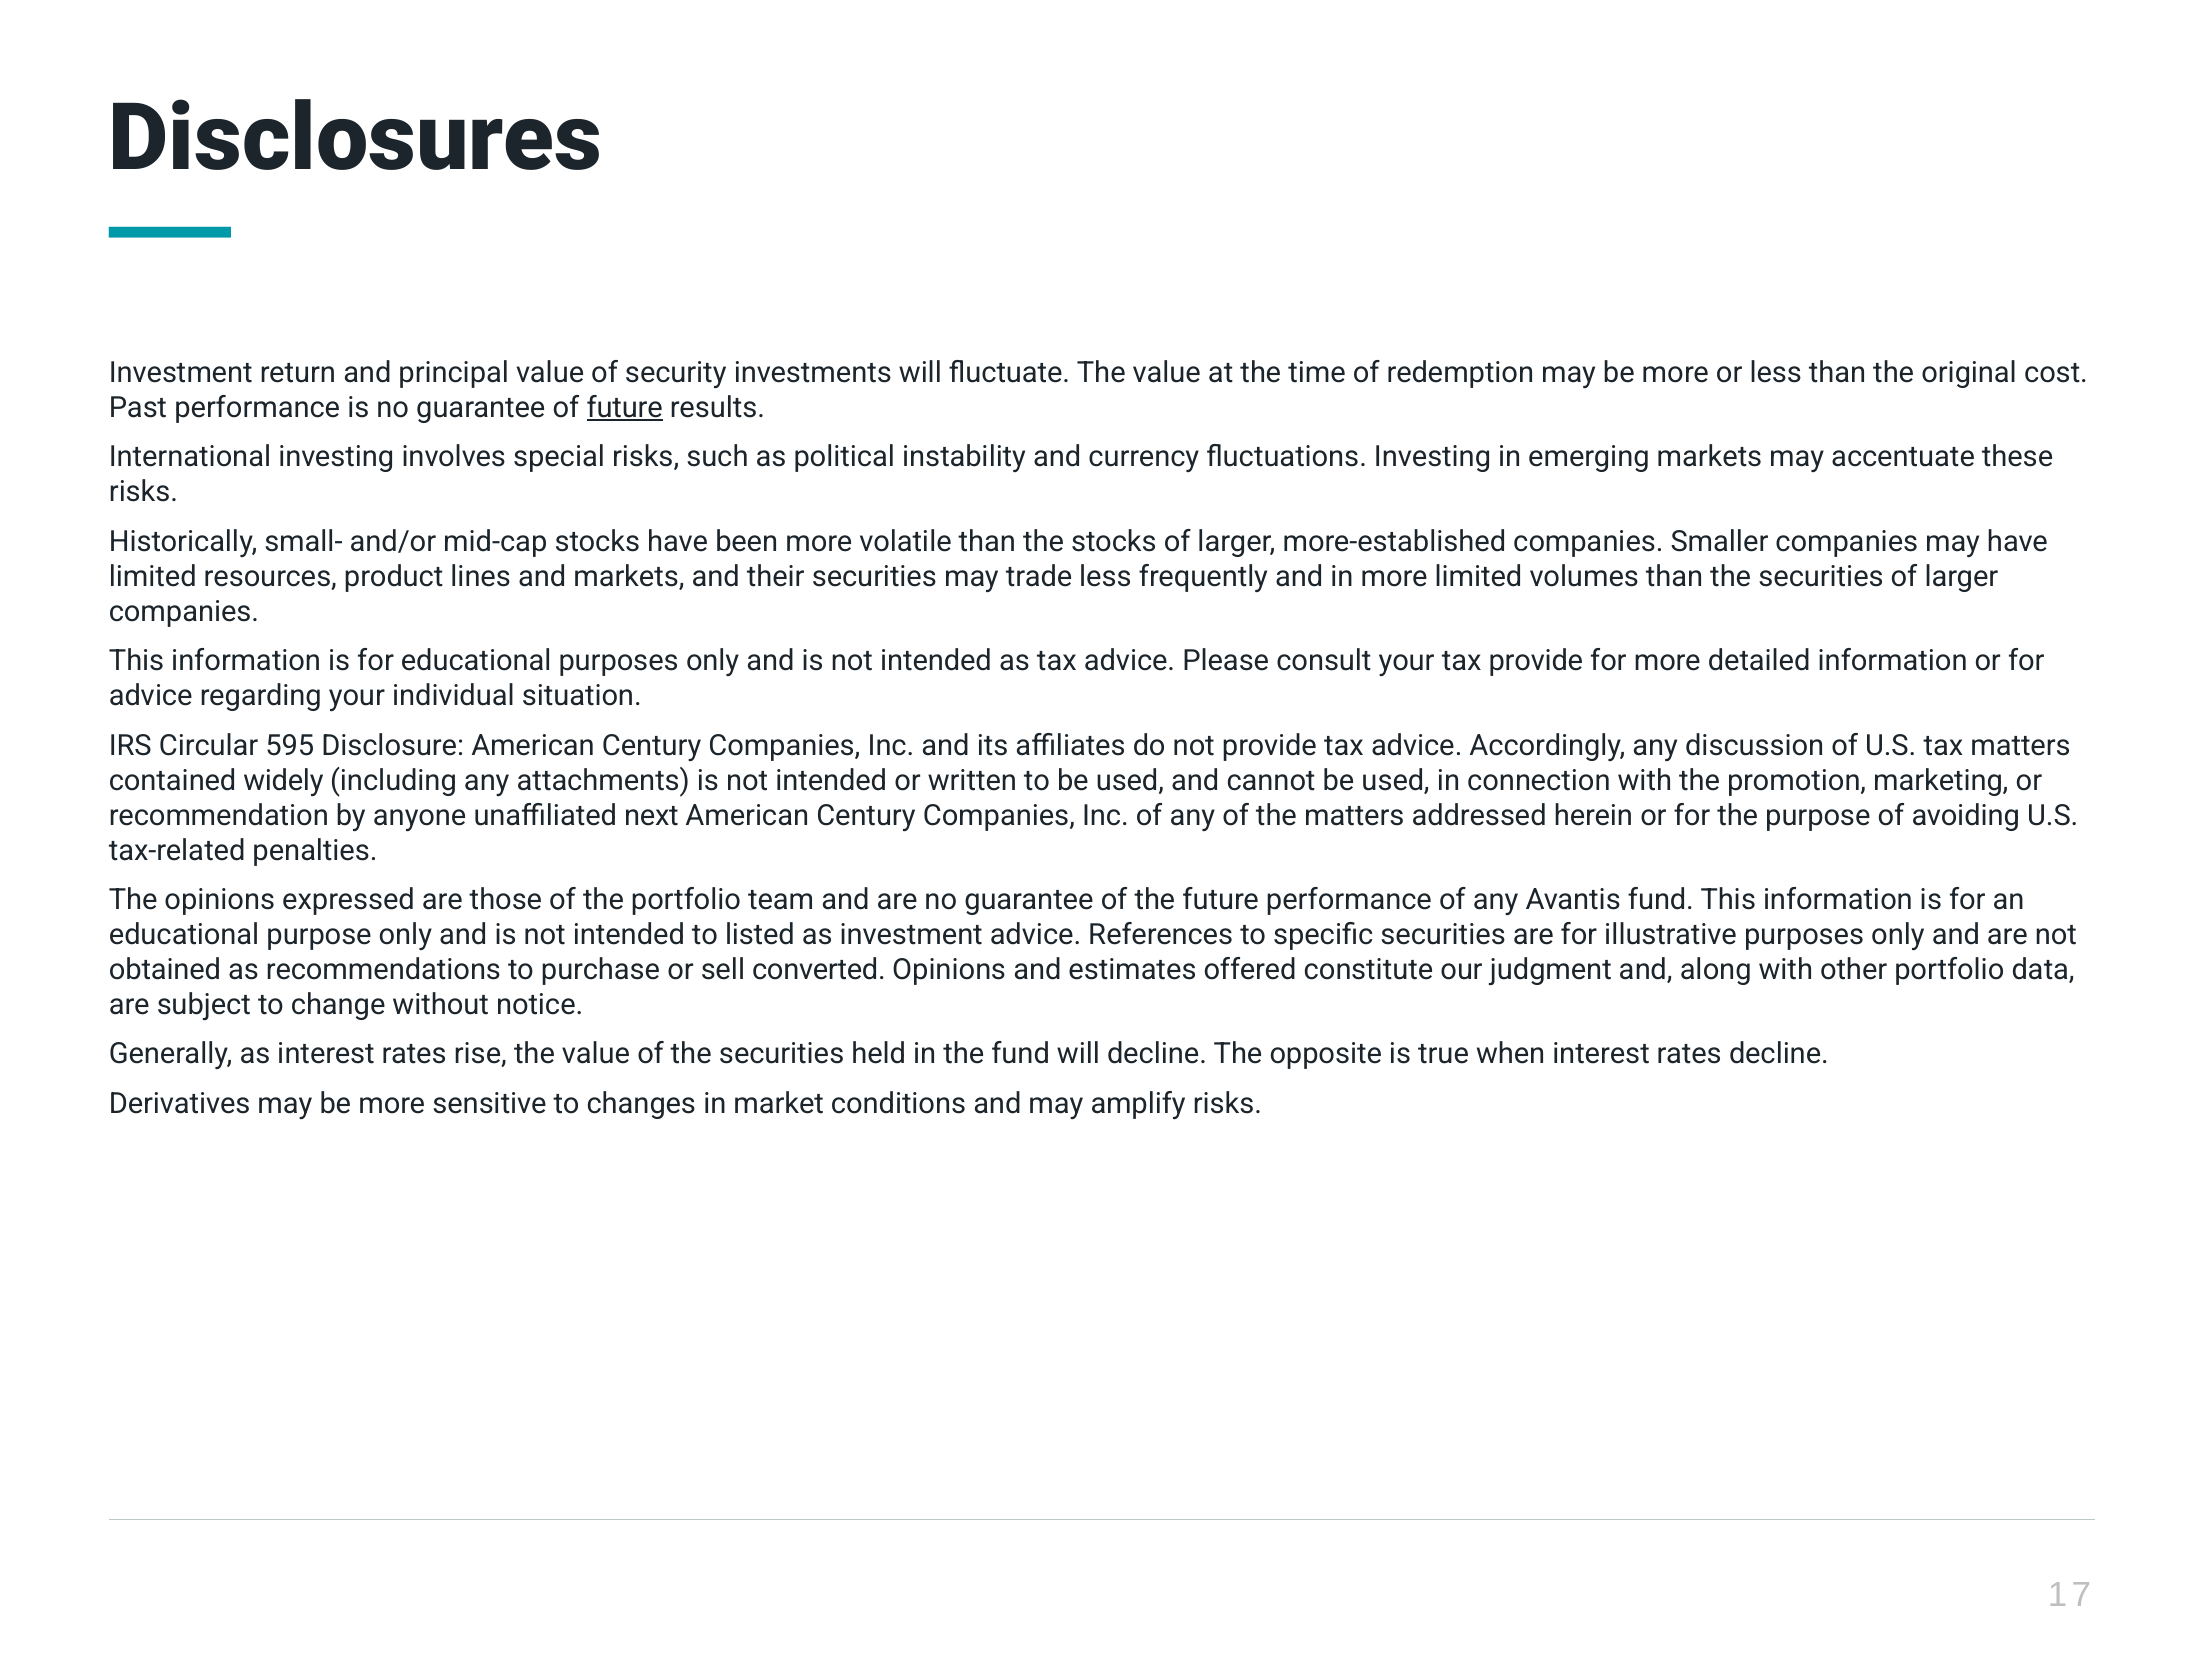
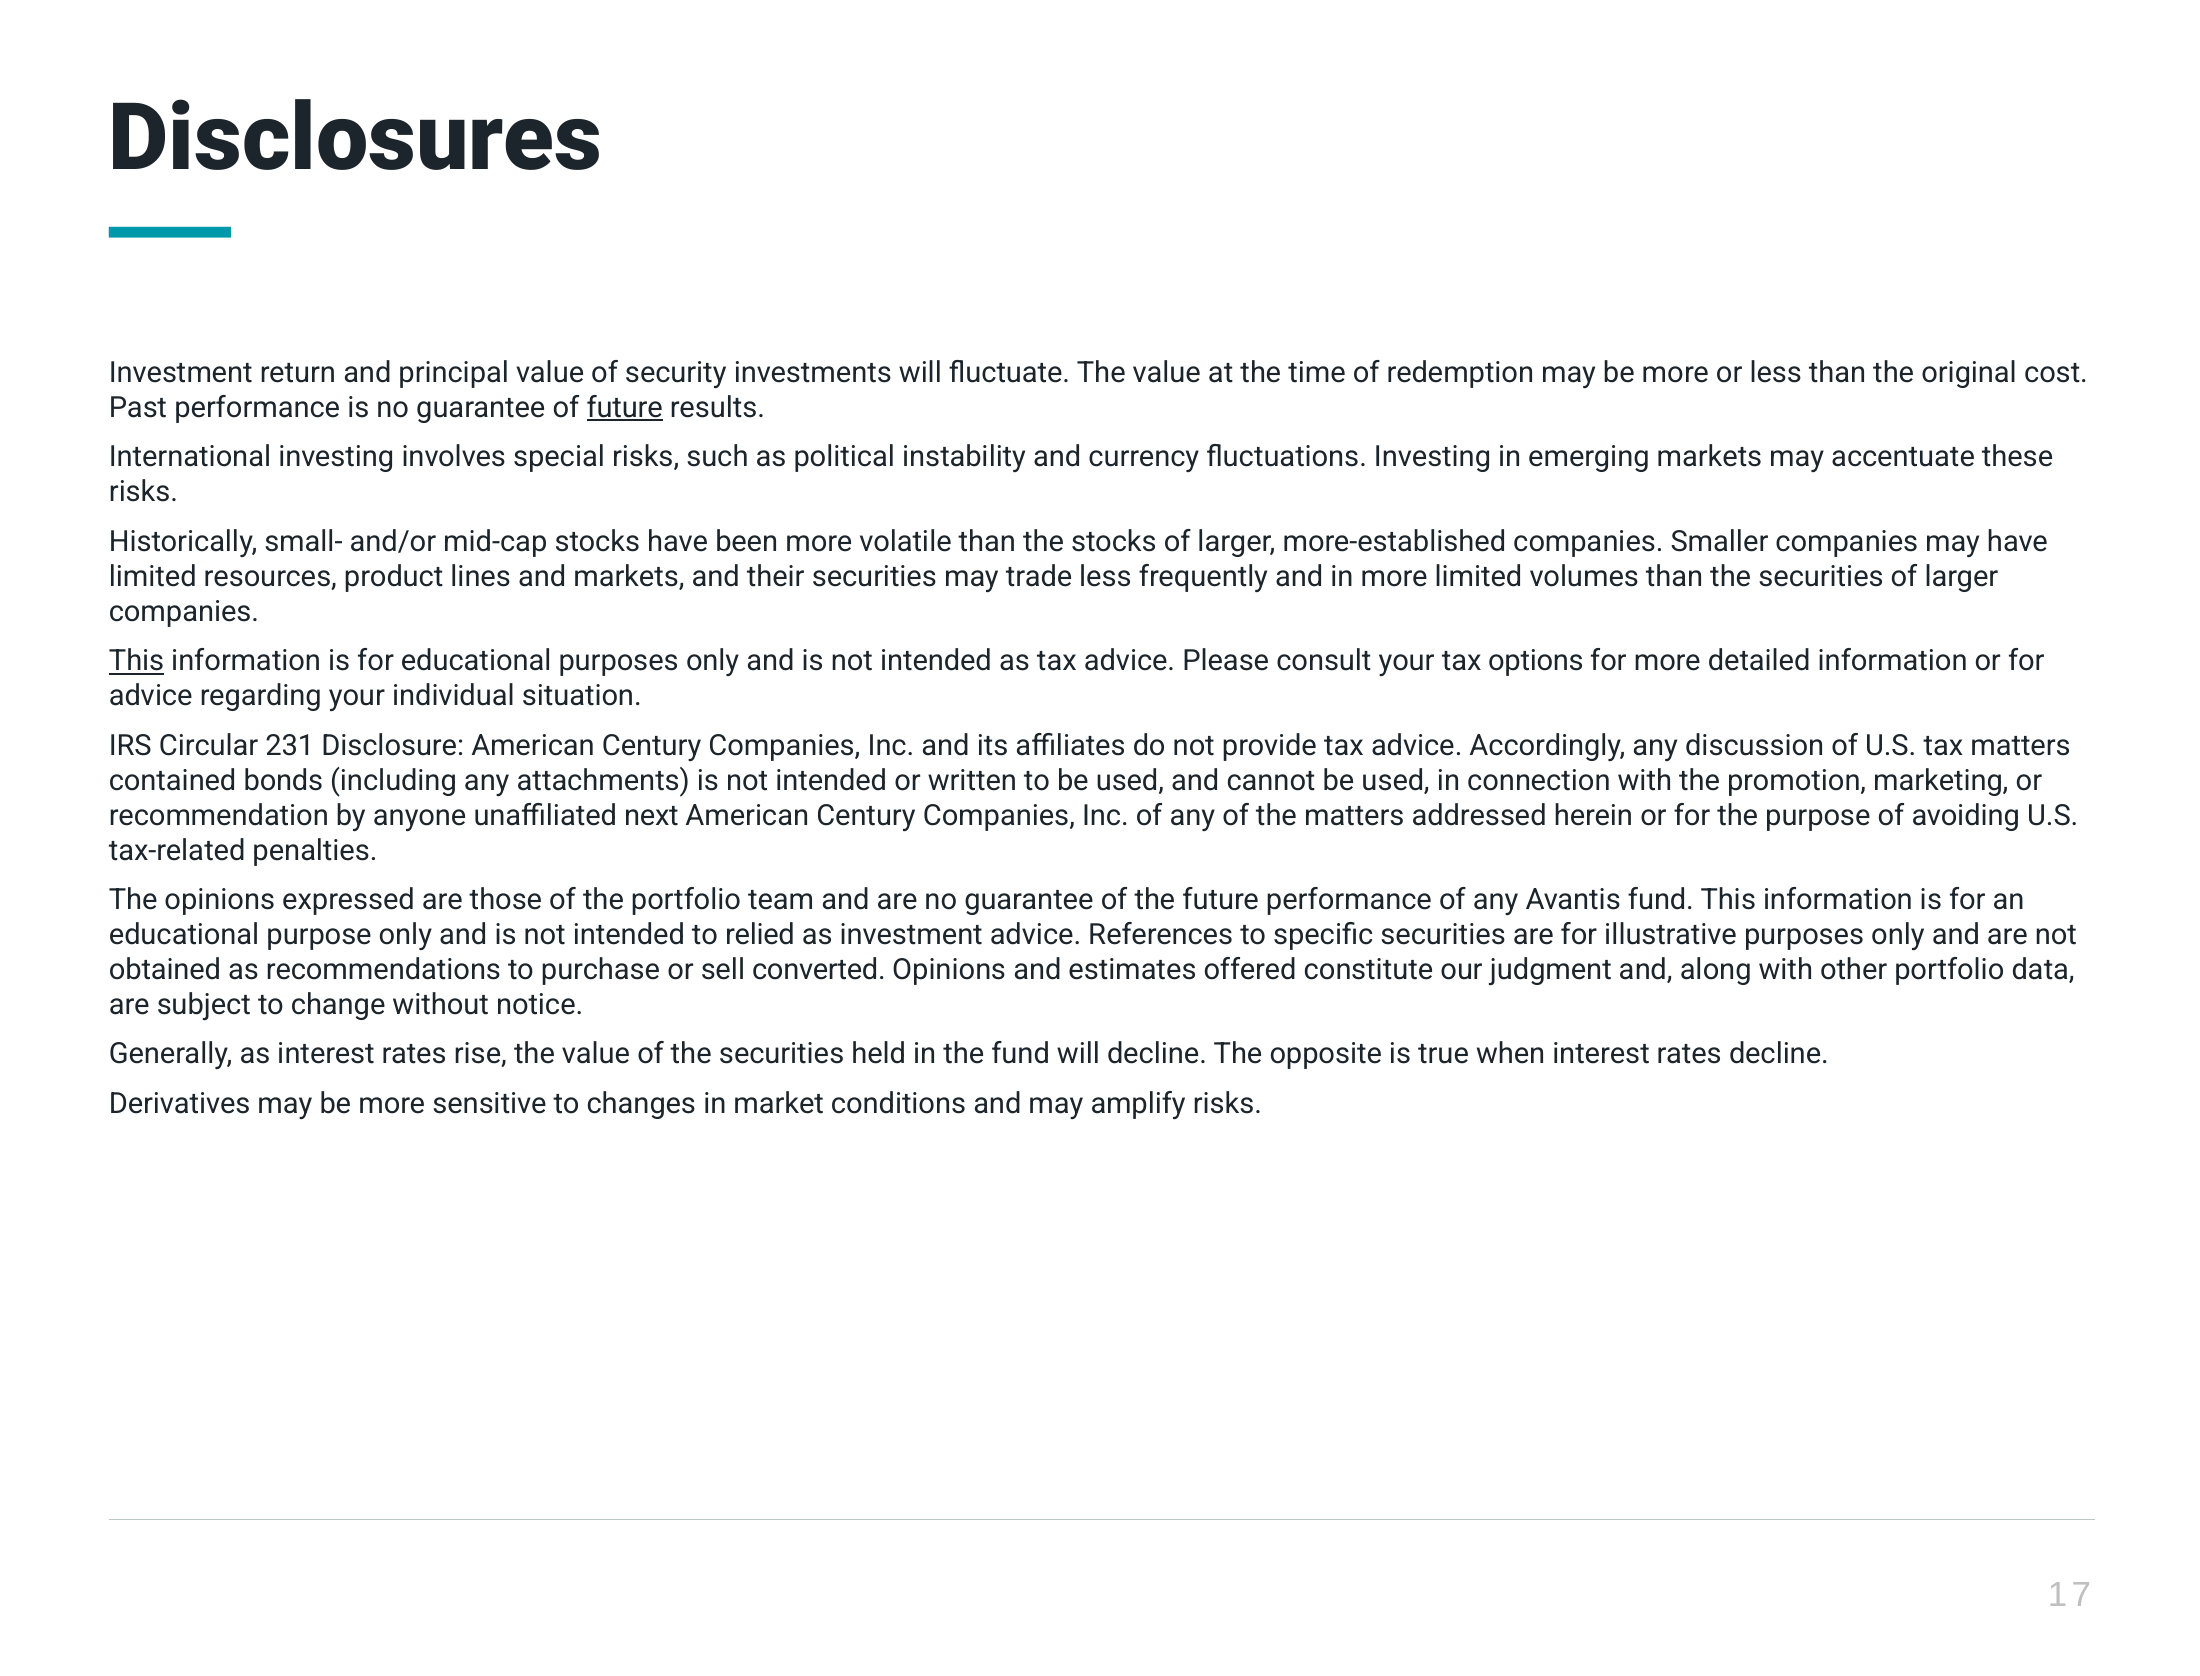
This at (137, 661) underline: none -> present
tax provide: provide -> options
595: 595 -> 231
widely: widely -> bonds
listed: listed -> relied
